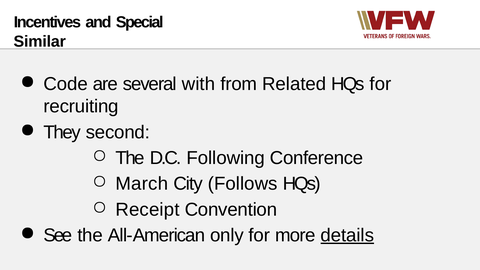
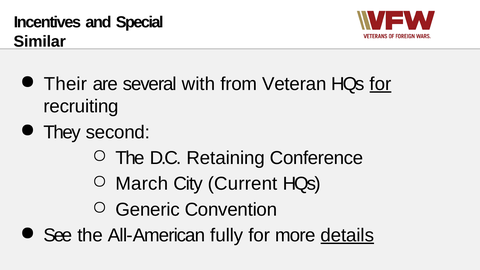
Code: Code -> Their
Related: Related -> Veteran
for at (380, 84) underline: none -> present
Following: Following -> Retaining
Follows: Follows -> Current
Receipt: Receipt -> Generic
only: only -> fully
